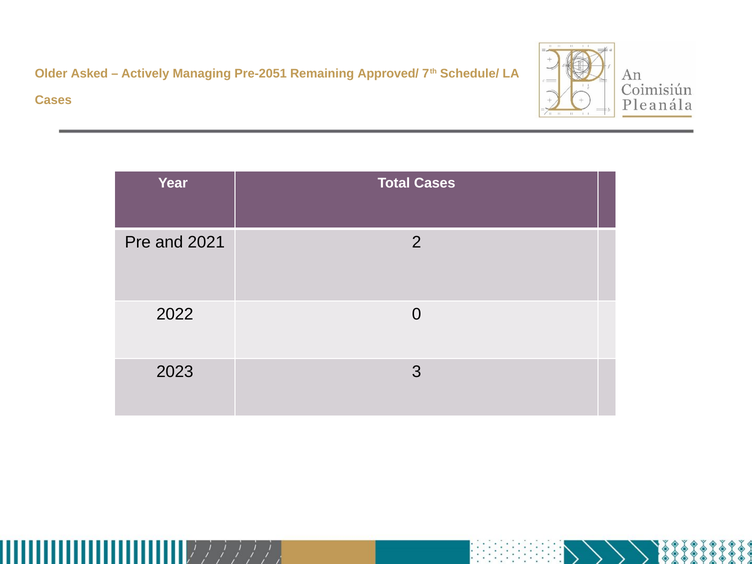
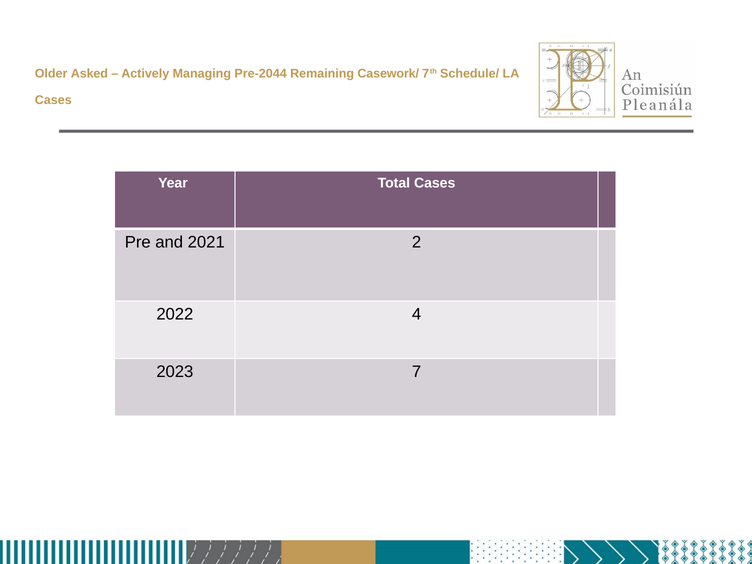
Pre-2051: Pre-2051 -> Pre-2044
Approved/: Approved/ -> Casework/
0: 0 -> 4
3: 3 -> 7
